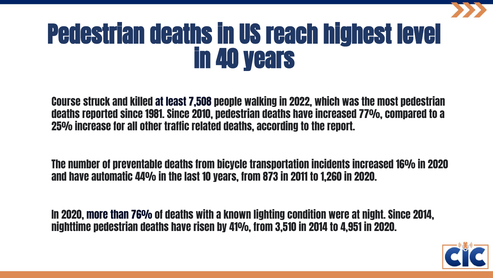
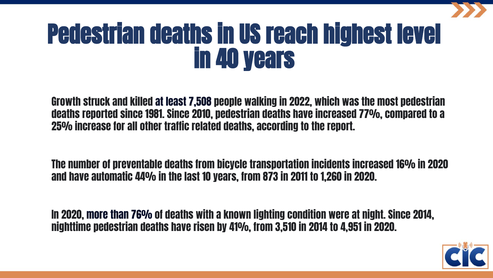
Course: Course -> Growth
